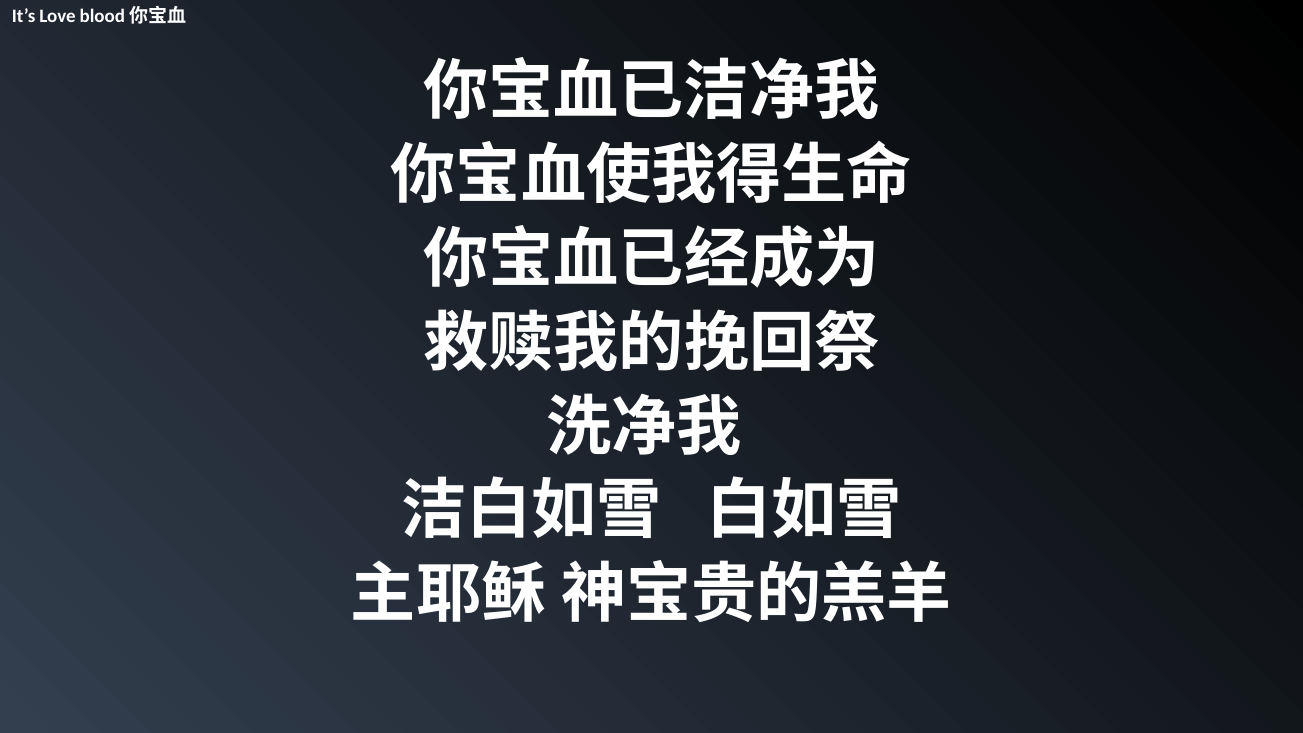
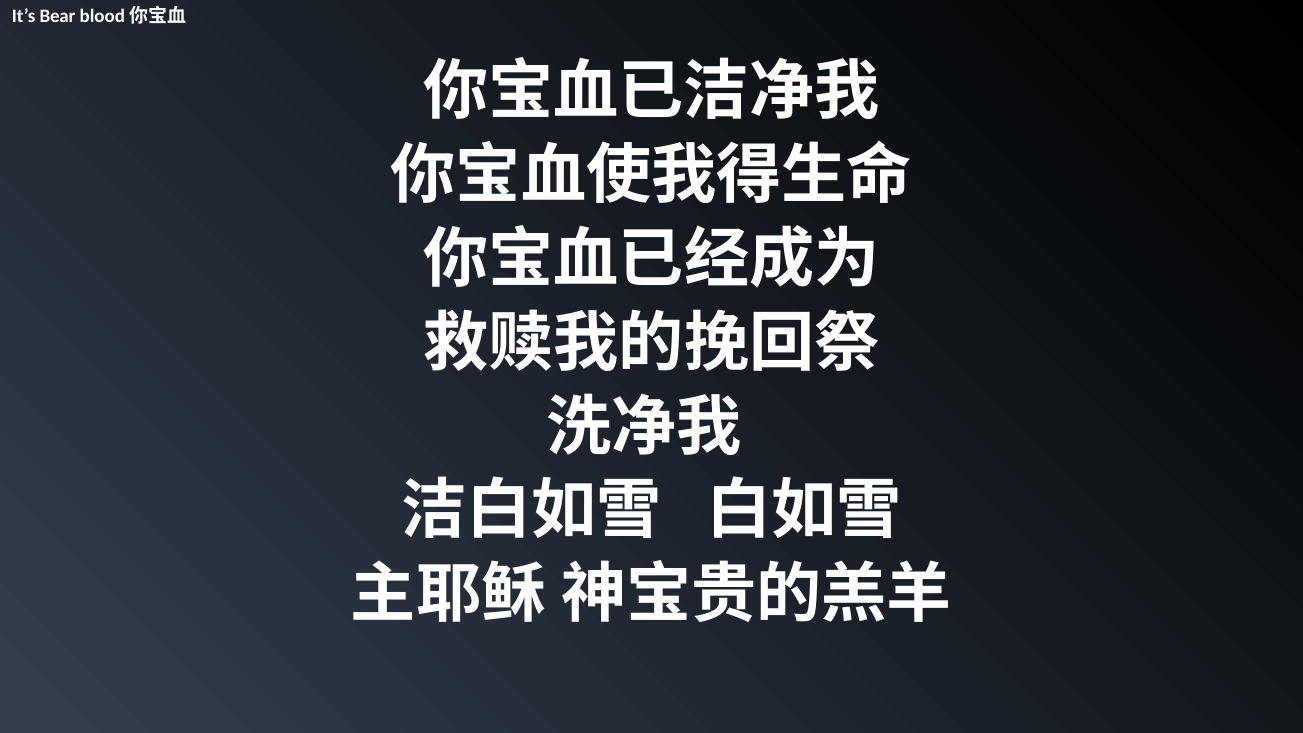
Love: Love -> Bear
